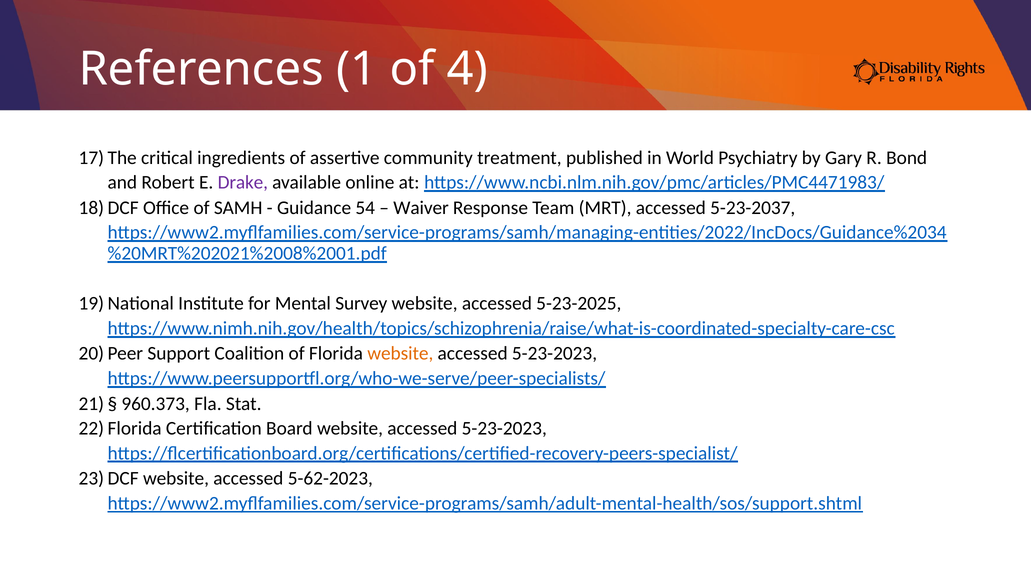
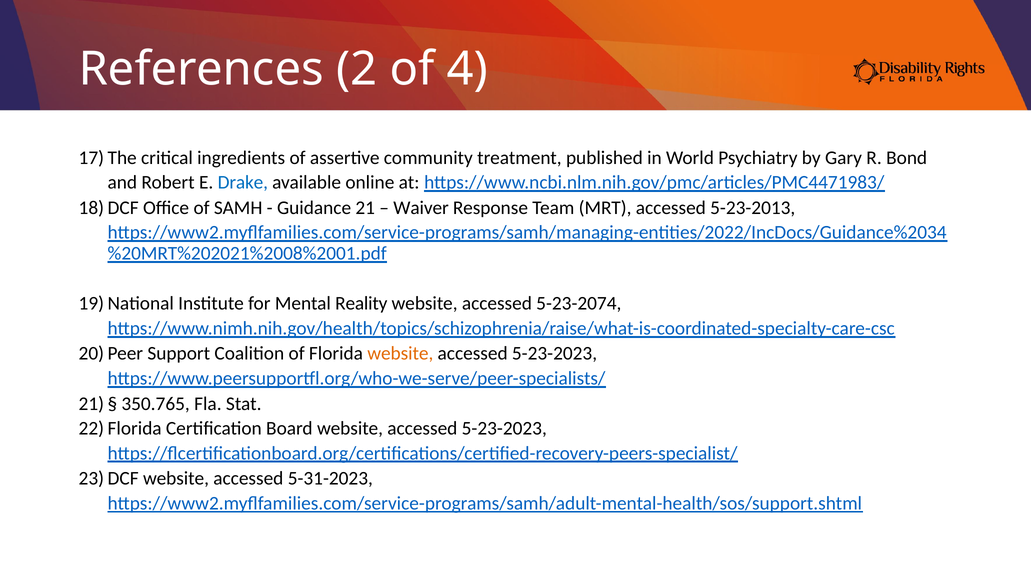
1: 1 -> 2
Drake colour: purple -> blue
54: 54 -> 21
5-23-2037: 5-23-2037 -> 5-23-2013
Survey: Survey -> Reality
5-23-2025: 5-23-2025 -> 5-23-2074
960.373: 960.373 -> 350.765
5-62-2023: 5-62-2023 -> 5-31-2023
